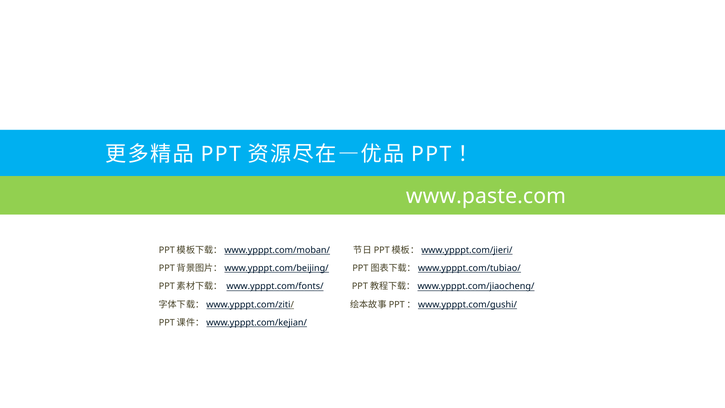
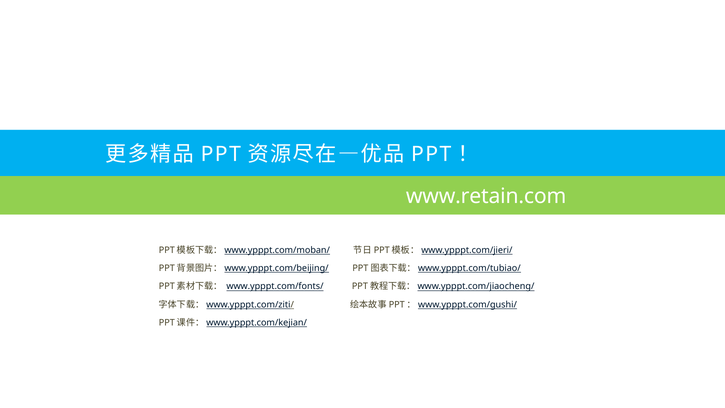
www.paste.com: www.paste.com -> www.retain.com
